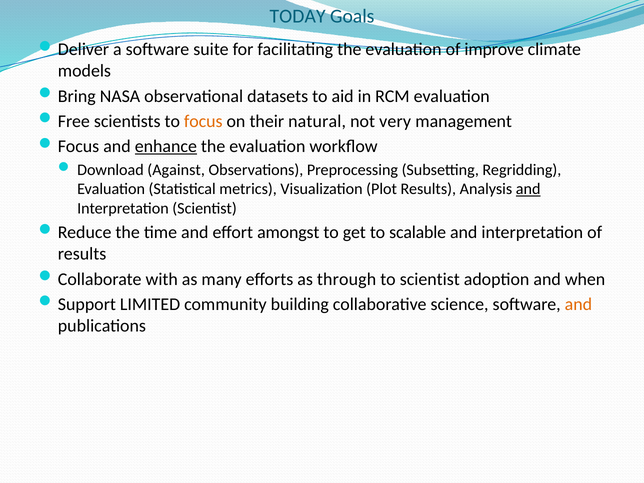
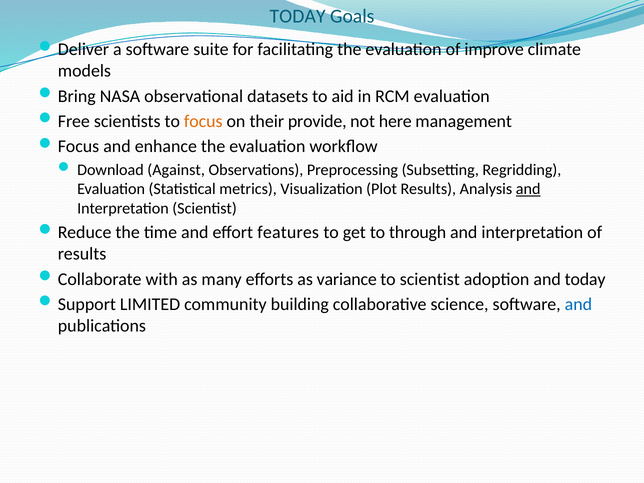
natural: natural -> provide
very: very -> here
enhance underline: present -> none
amongst: amongst -> features
scalable: scalable -> through
through: through -> variance
and when: when -> today
and at (578, 304) colour: orange -> blue
